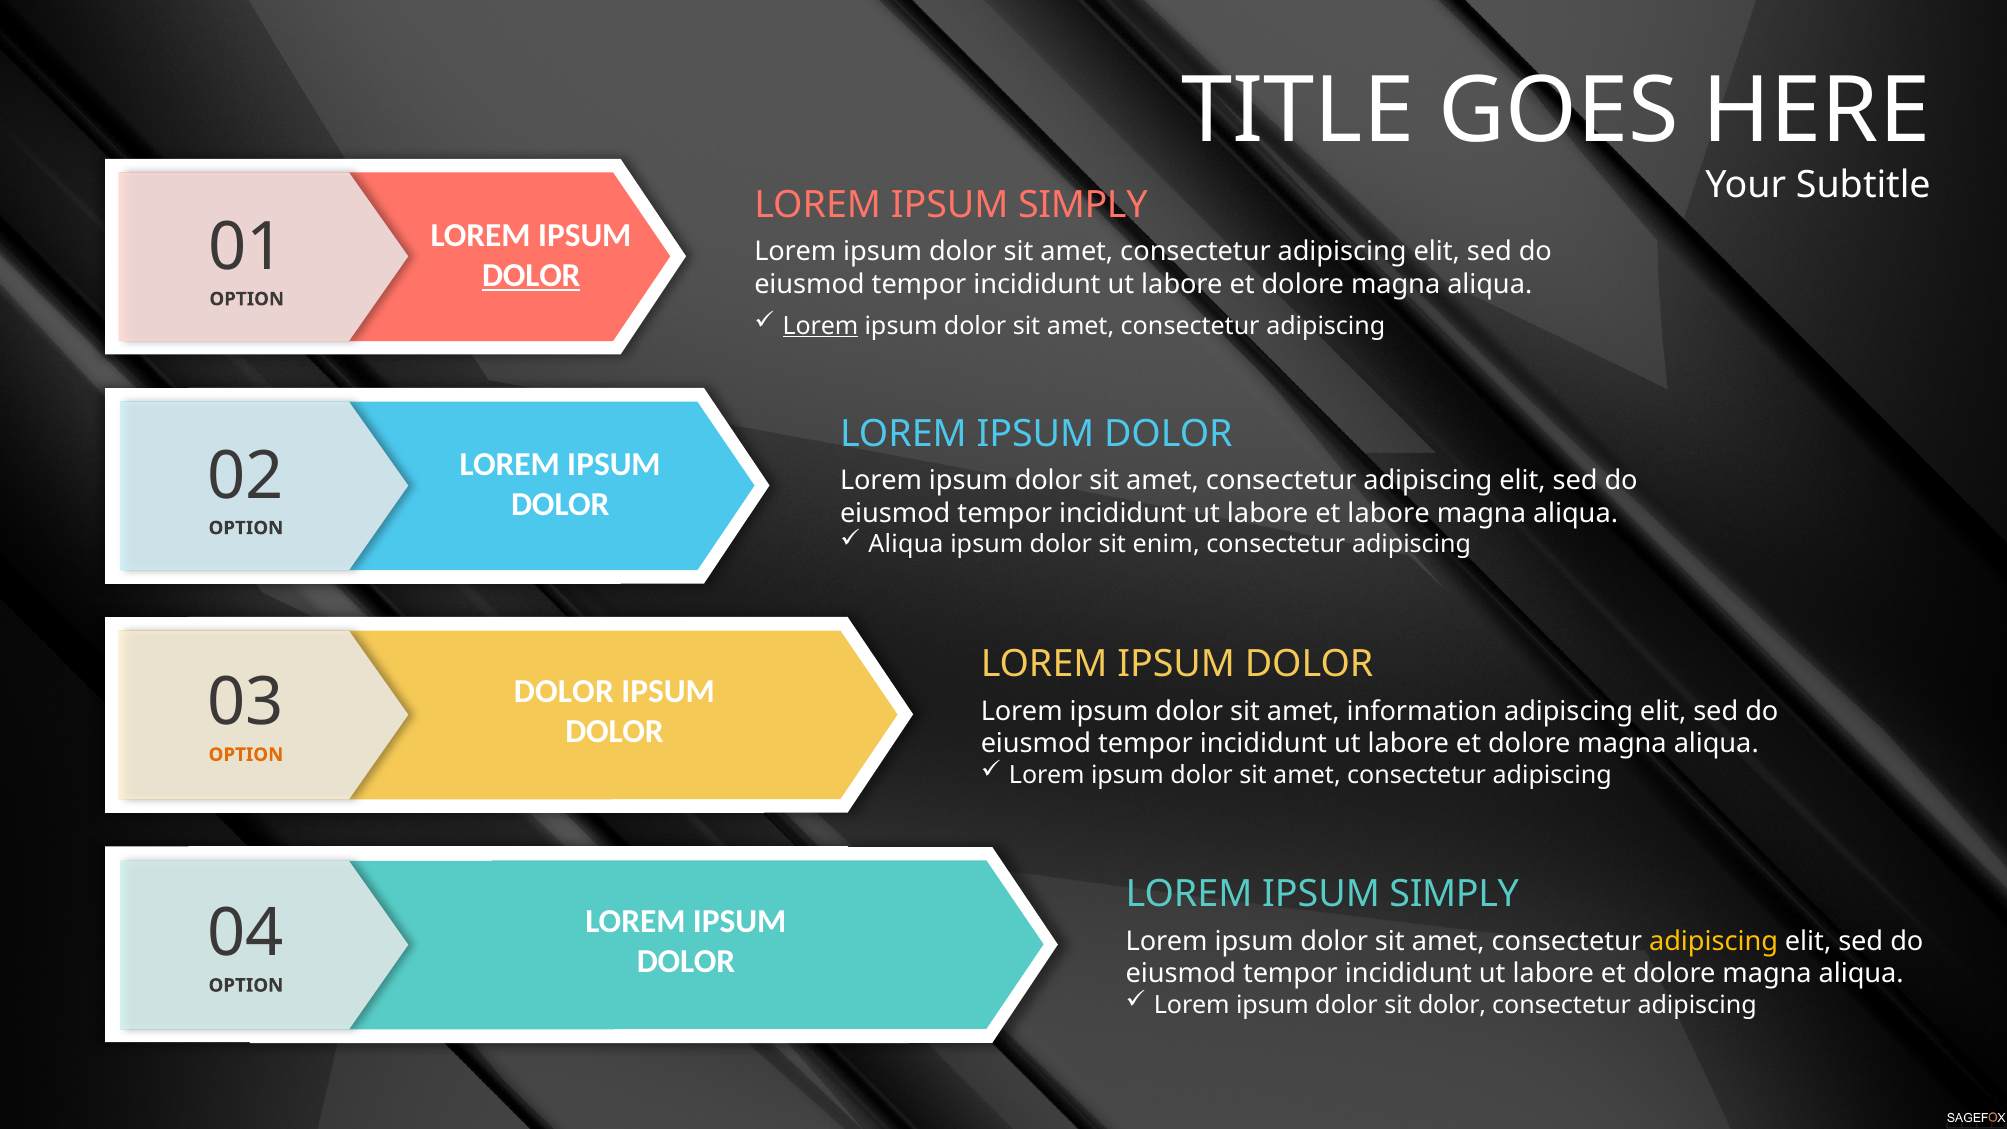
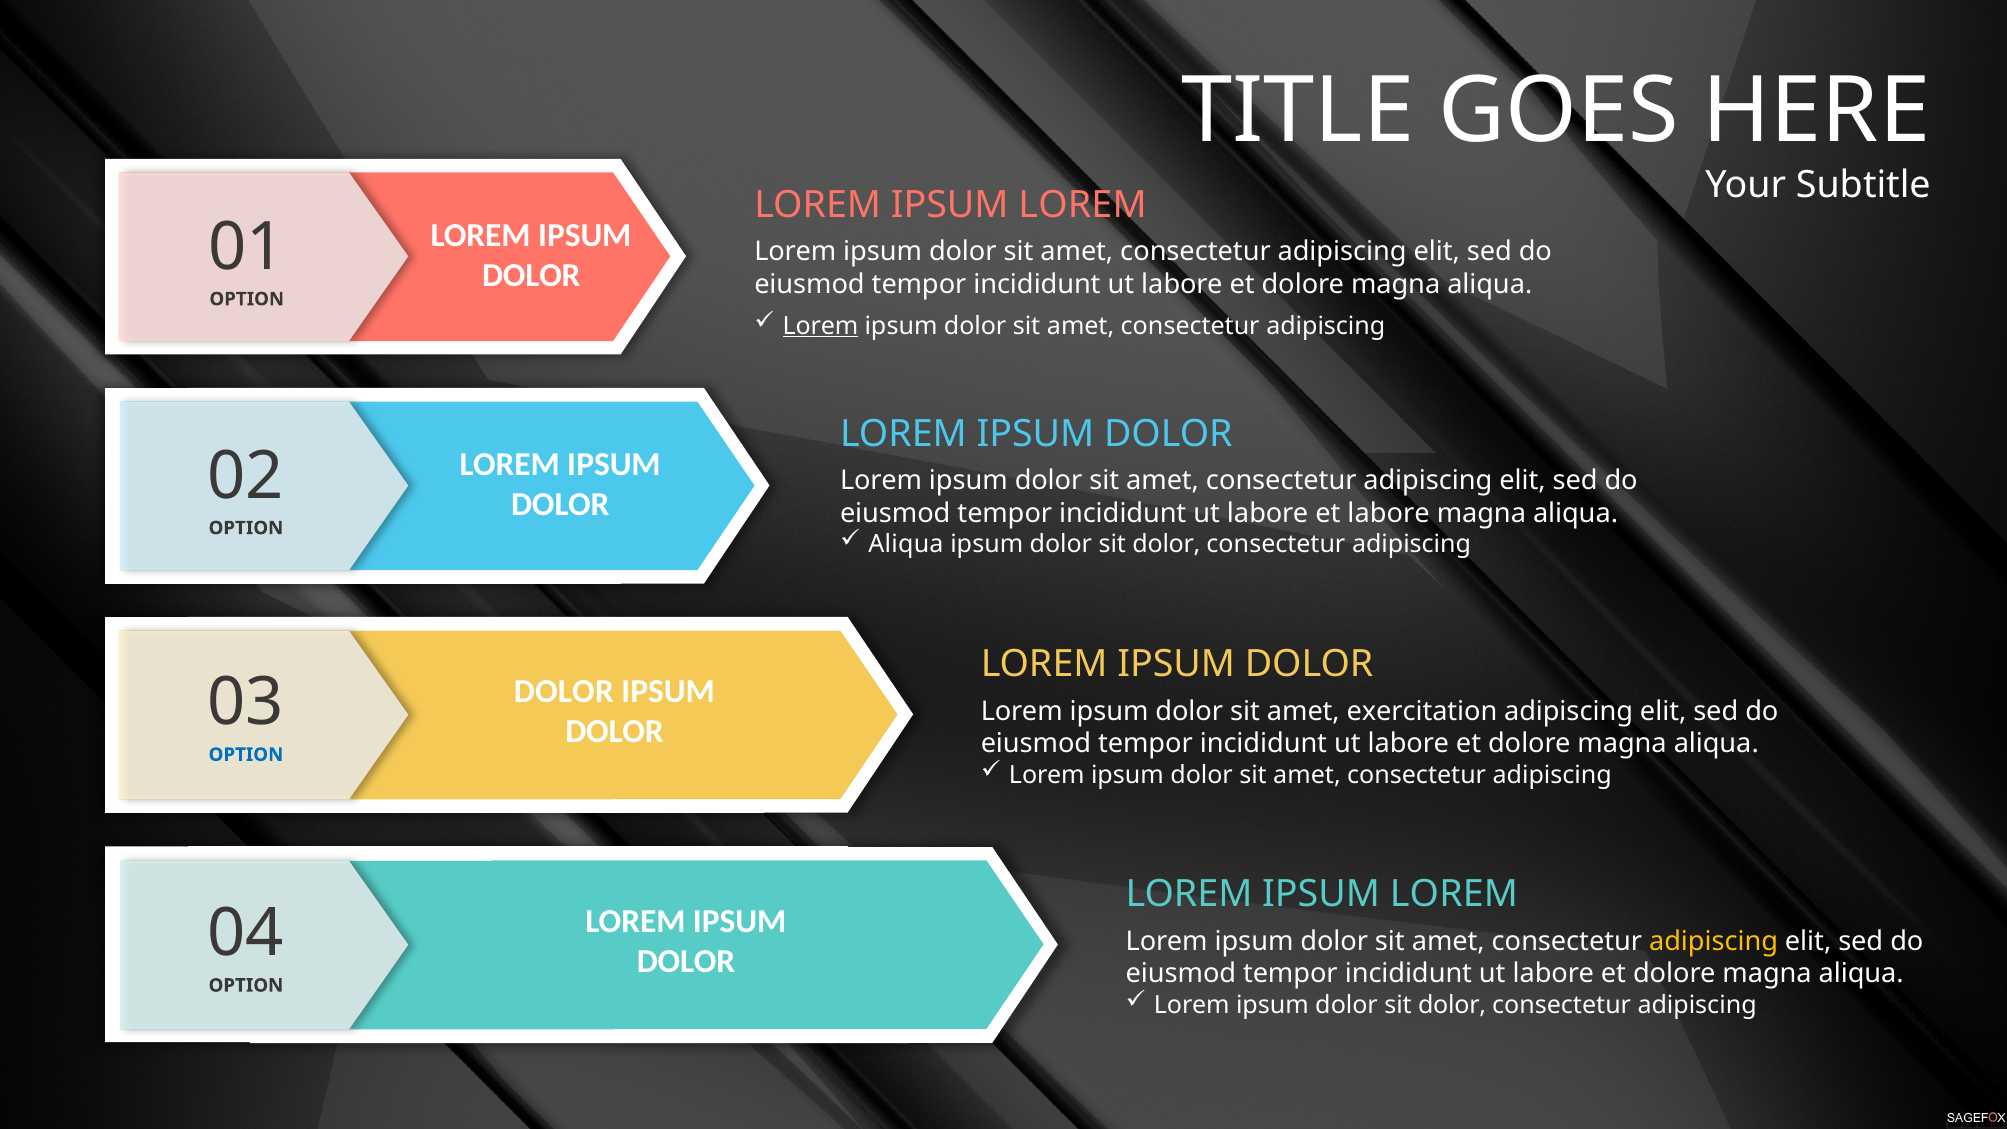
SIMPLY at (1083, 205): SIMPLY -> LOREM
DOLOR at (531, 275) underline: present -> none
enim at (1166, 545): enim -> dolor
information: information -> exercitation
OPTION at (246, 755) colour: orange -> blue
SIMPLY at (1454, 894): SIMPLY -> LOREM
